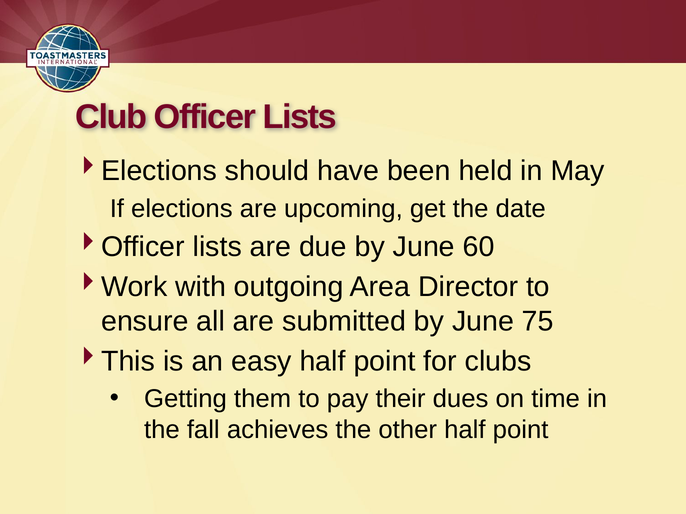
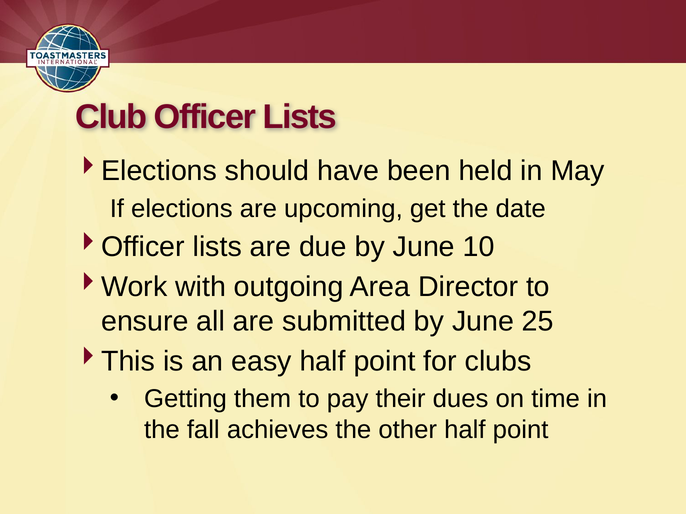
60: 60 -> 10
75: 75 -> 25
